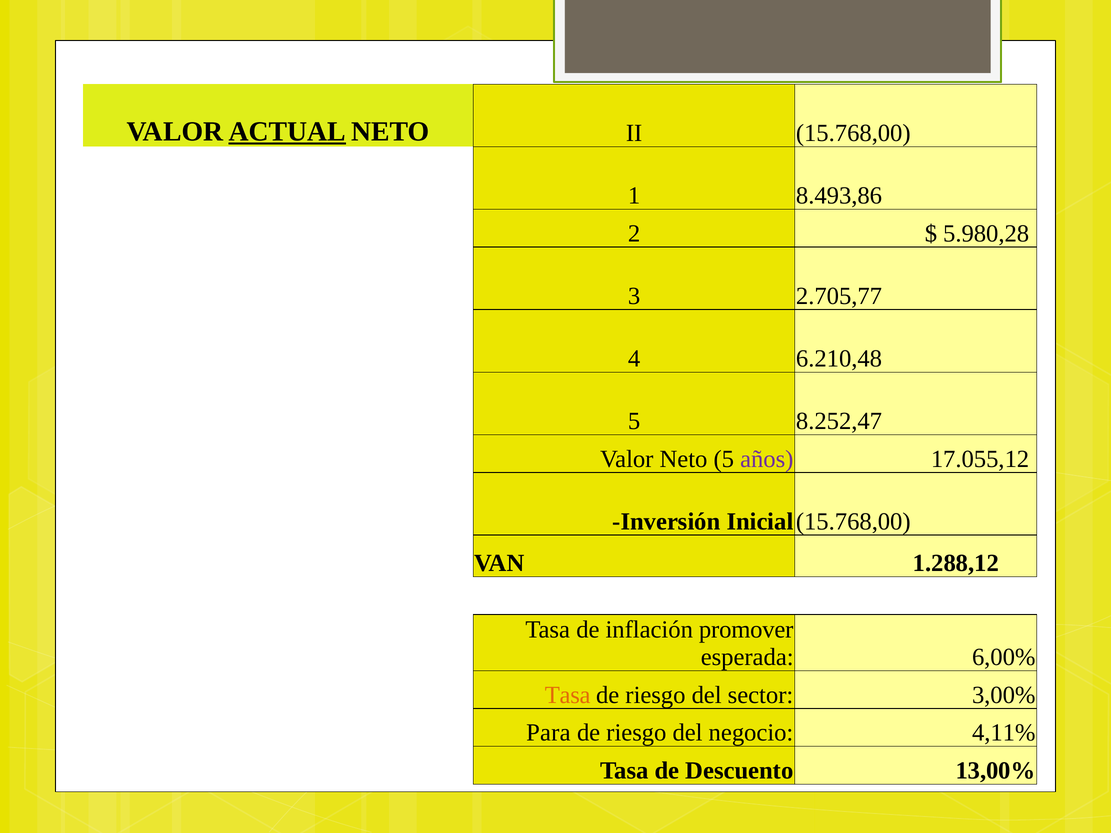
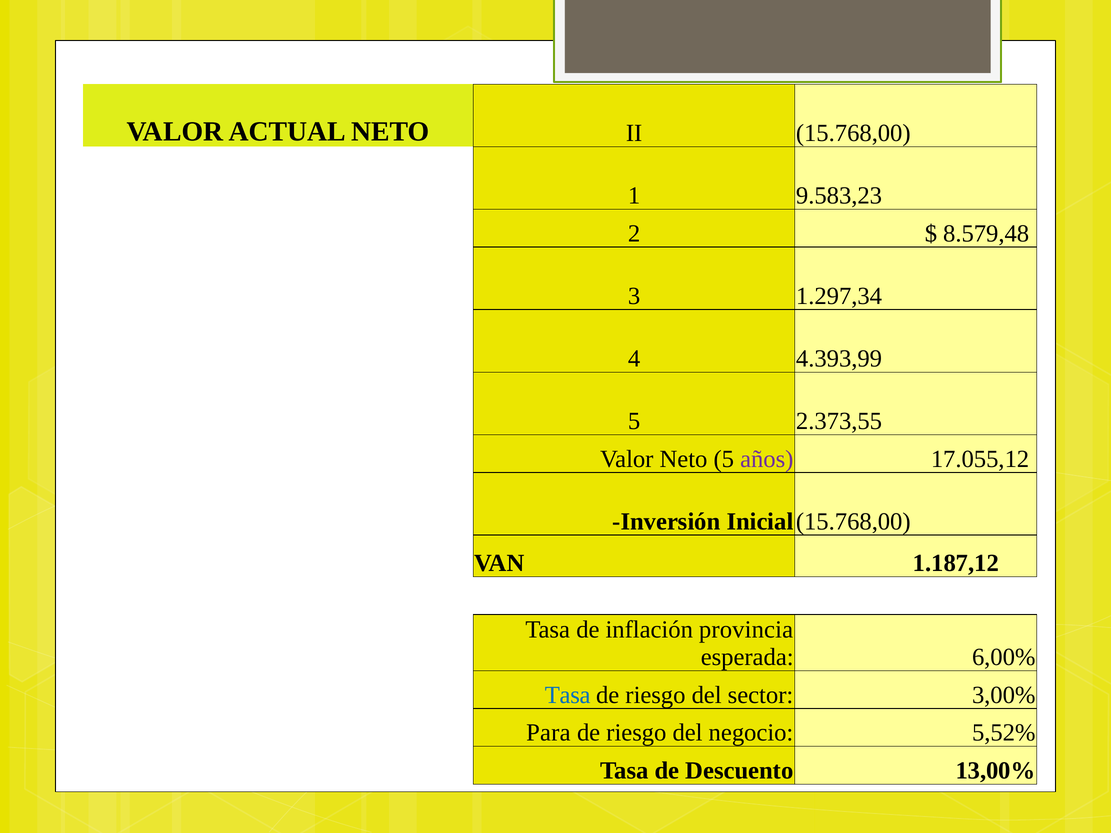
ACTUAL underline: present -> none
8.493,86: 8.493,86 -> 9.583,23
5.980,28: 5.980,28 -> 8.579,48
2.705,77: 2.705,77 -> 1.297,34
6.210,48: 6.210,48 -> 4.393,99
8.252,47: 8.252,47 -> 2.373,55
1.288,12: 1.288,12 -> 1.187,12
promover: promover -> provincia
Tasa at (568, 695) colour: orange -> blue
4,11%: 4,11% -> 5,52%
